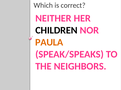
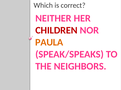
CHILDREN colour: black -> red
